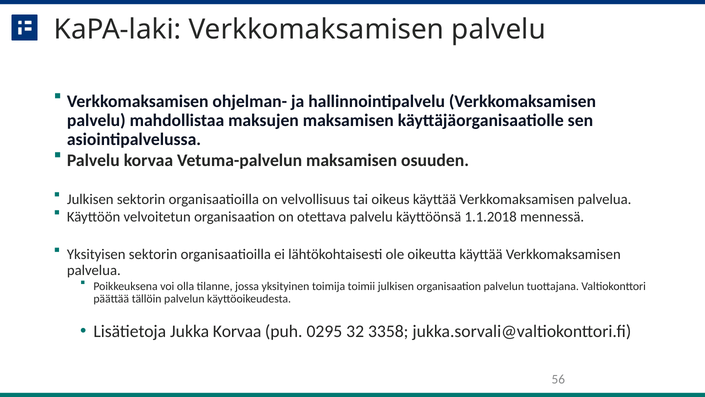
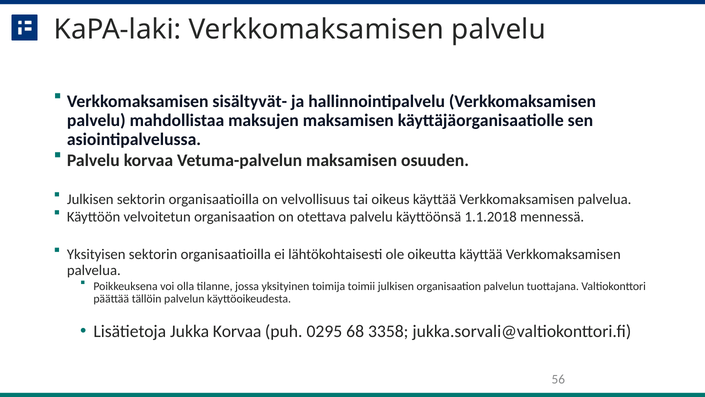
ohjelman-: ohjelman- -> sisältyvät-
32: 32 -> 68
